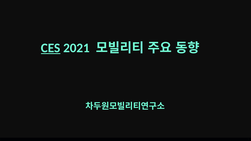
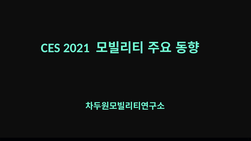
CES underline: present -> none
